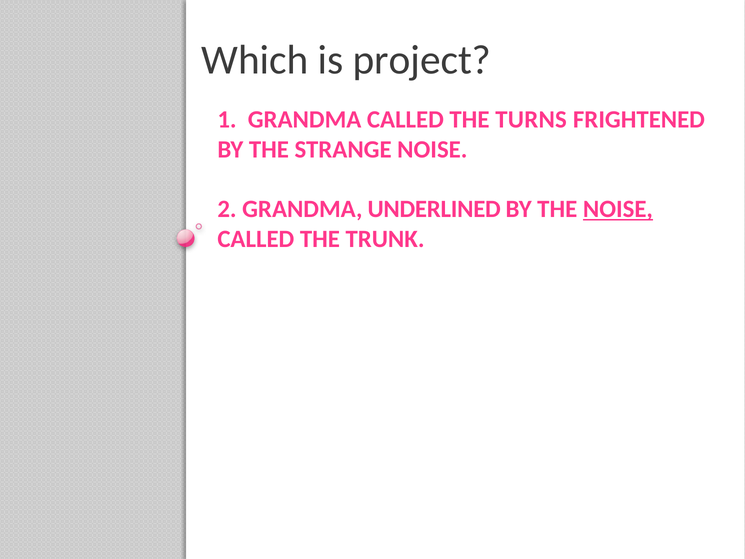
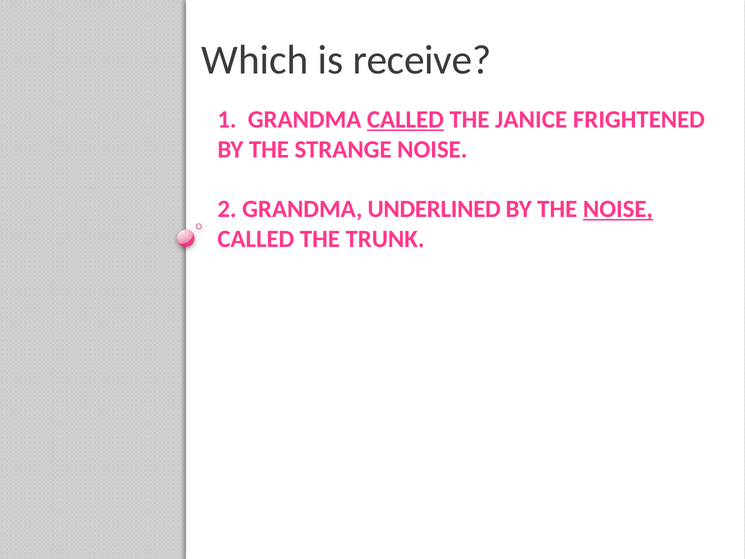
project: project -> receive
CALLED at (405, 120) underline: none -> present
TURNS: TURNS -> JANICE
